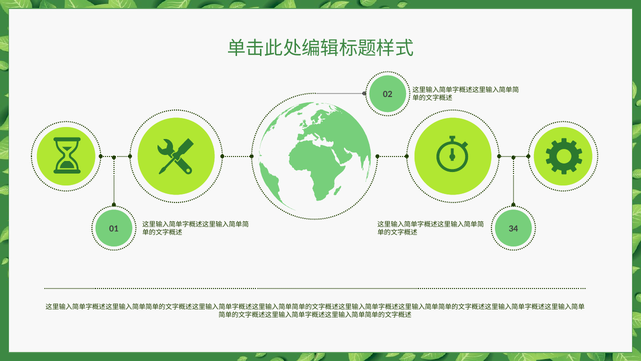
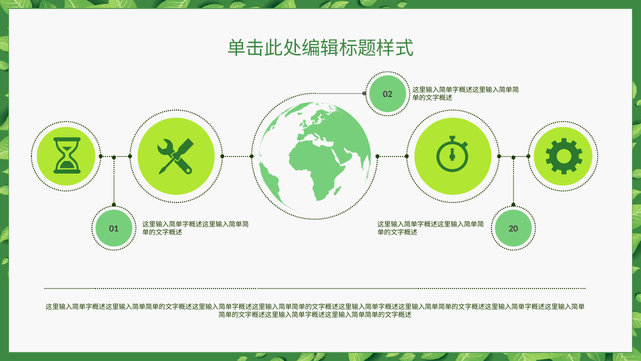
34: 34 -> 20
